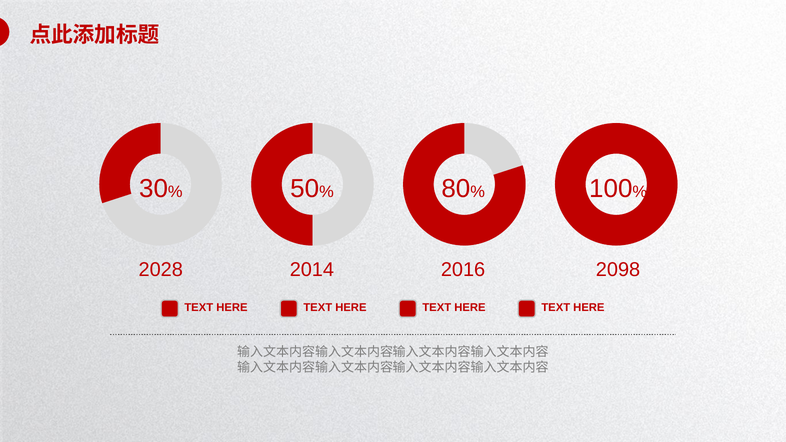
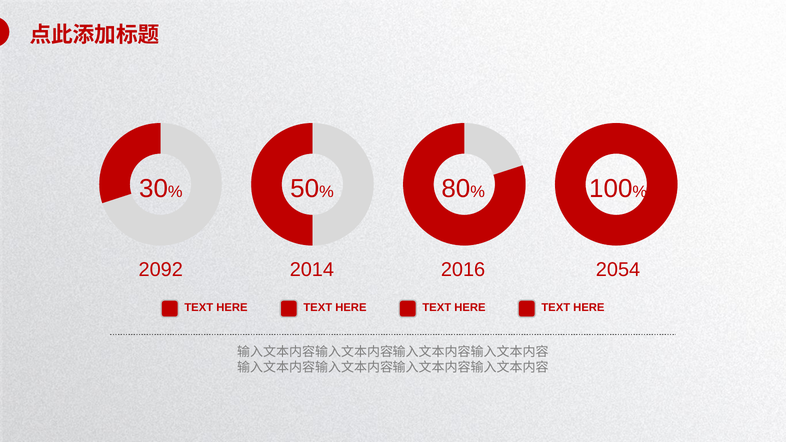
2028: 2028 -> 2092
2098: 2098 -> 2054
